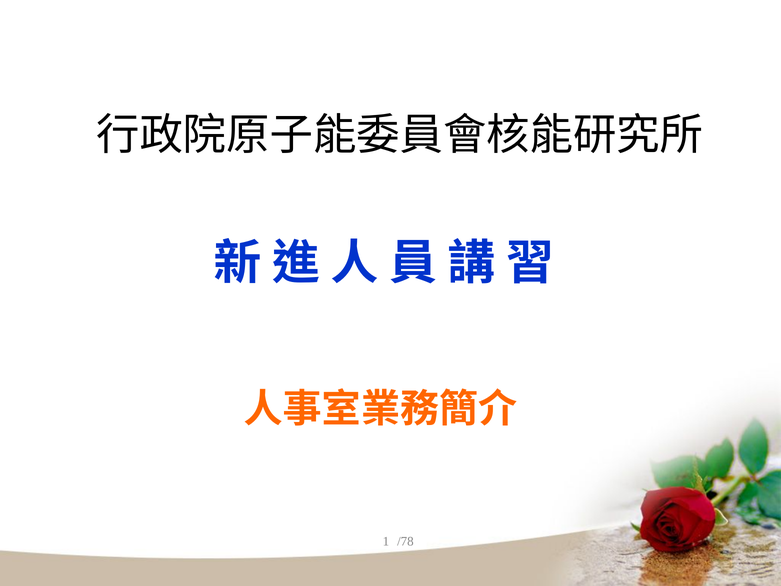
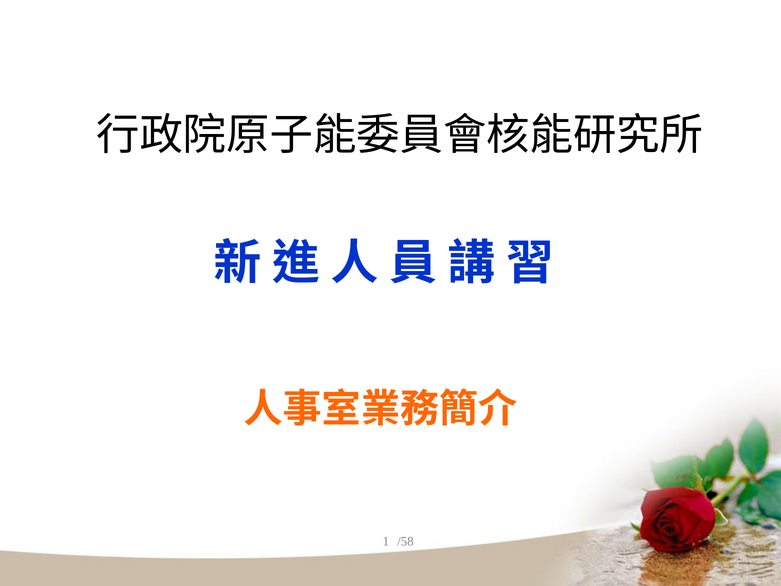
/78: /78 -> /58
